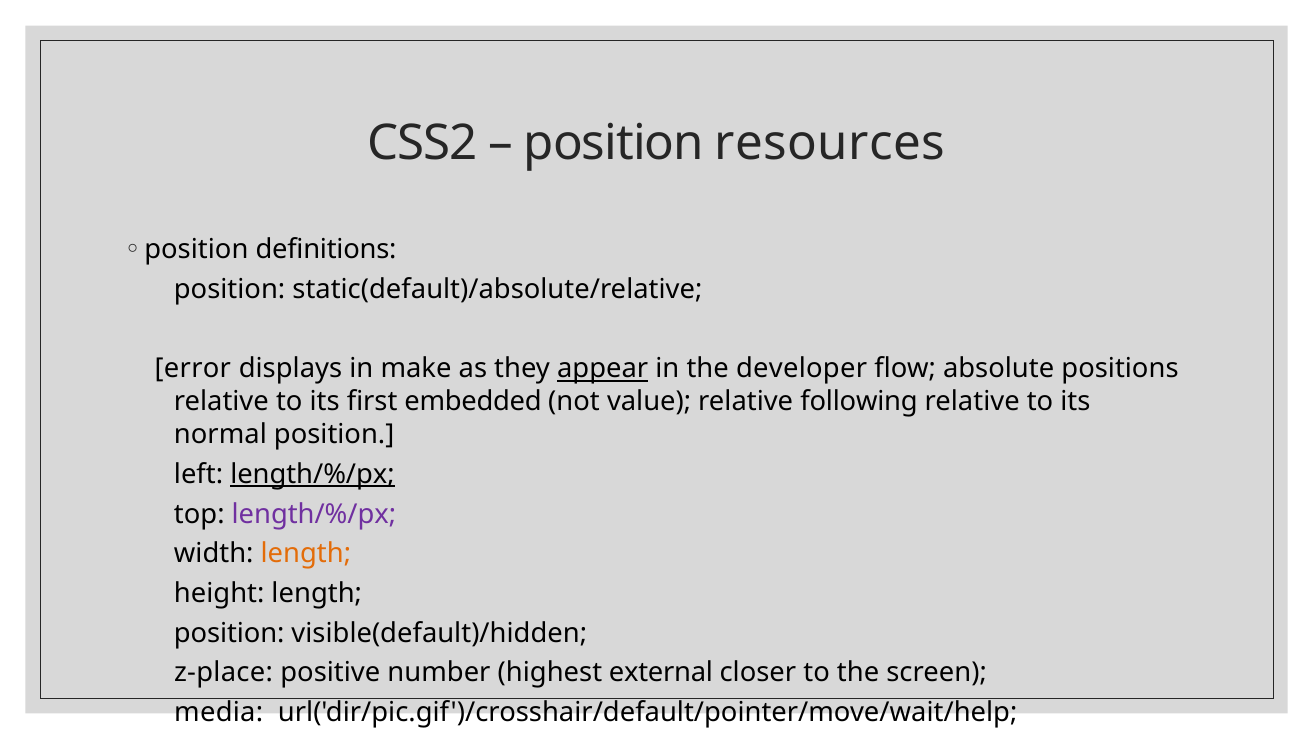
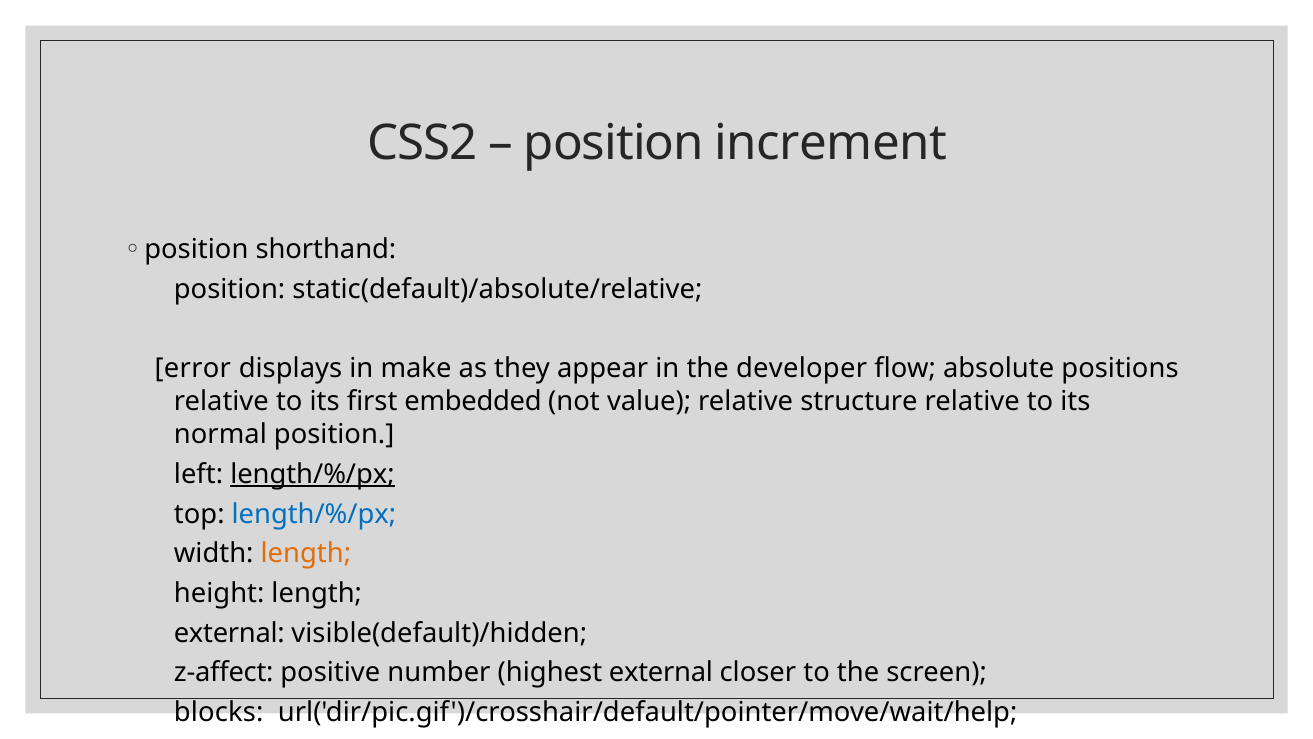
resources: resources -> increment
definitions: definitions -> shorthand
appear underline: present -> none
following: following -> structure
length/%/px at (314, 514) colour: purple -> blue
position at (229, 633): position -> external
z-place: z-place -> z-affect
media: media -> blocks
